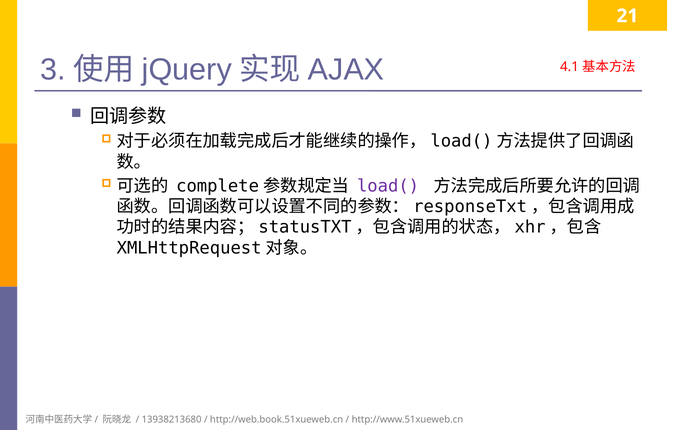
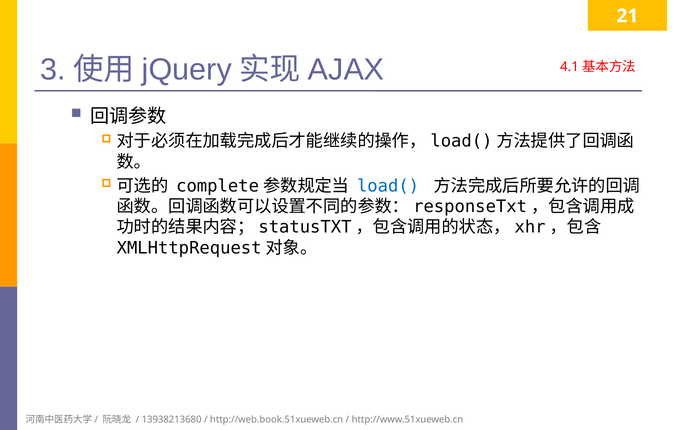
load( colour: purple -> blue
